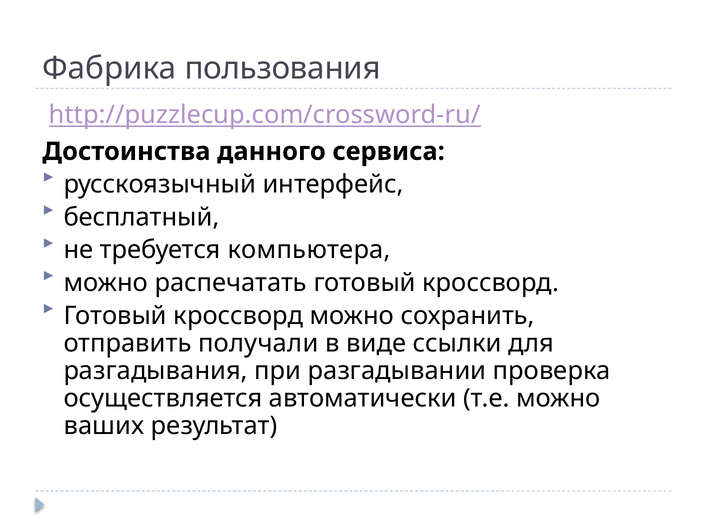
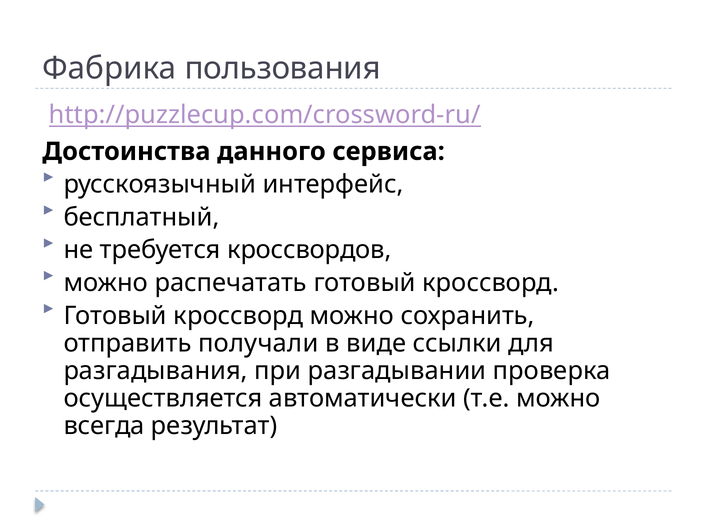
компьютера: компьютера -> кроссвордов
ваших: ваших -> всегда
